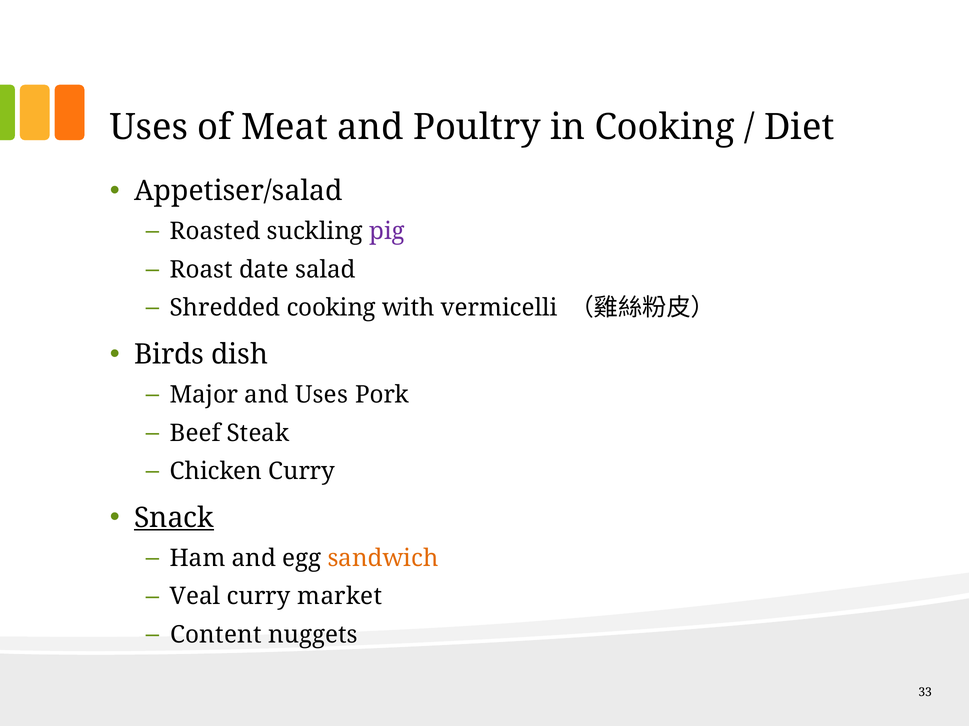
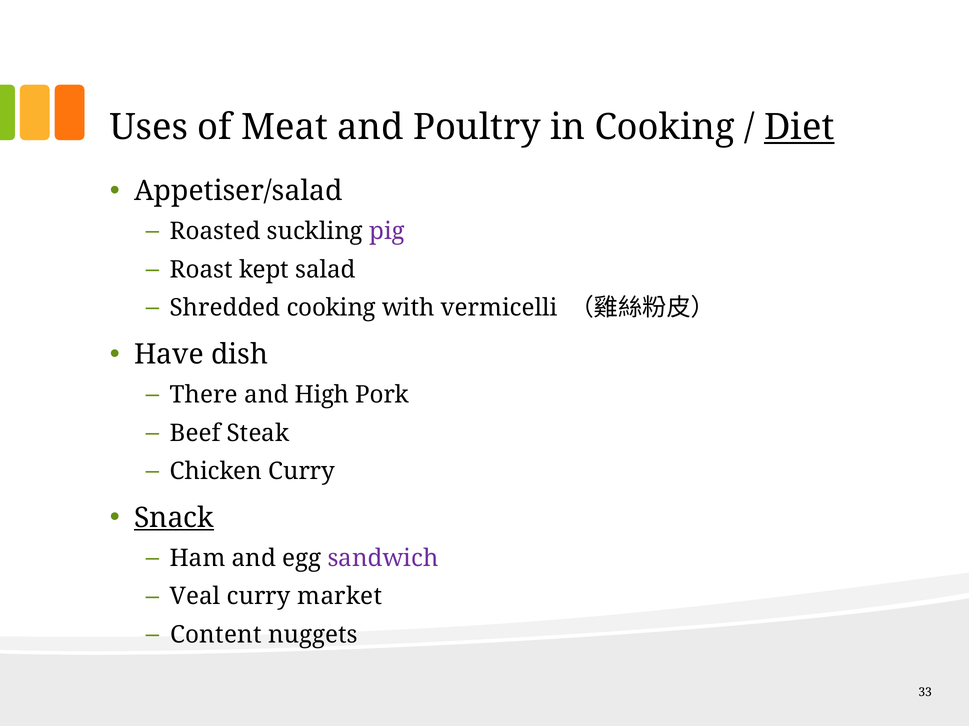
Diet underline: none -> present
date: date -> kept
Birds: Birds -> Have
Major: Major -> There
and Uses: Uses -> High
sandwich colour: orange -> purple
